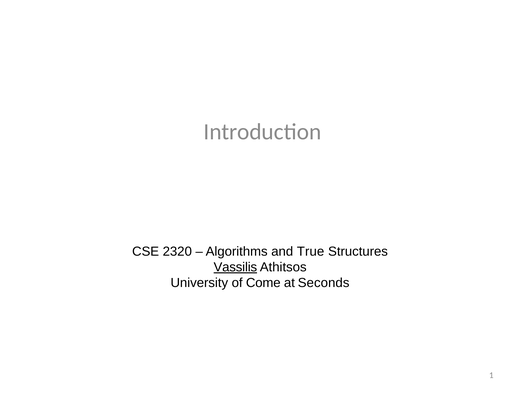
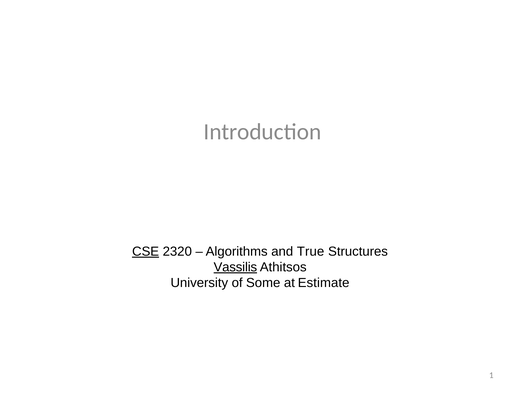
CSE underline: none -> present
Come: Come -> Some
Seconds: Seconds -> Estimate
